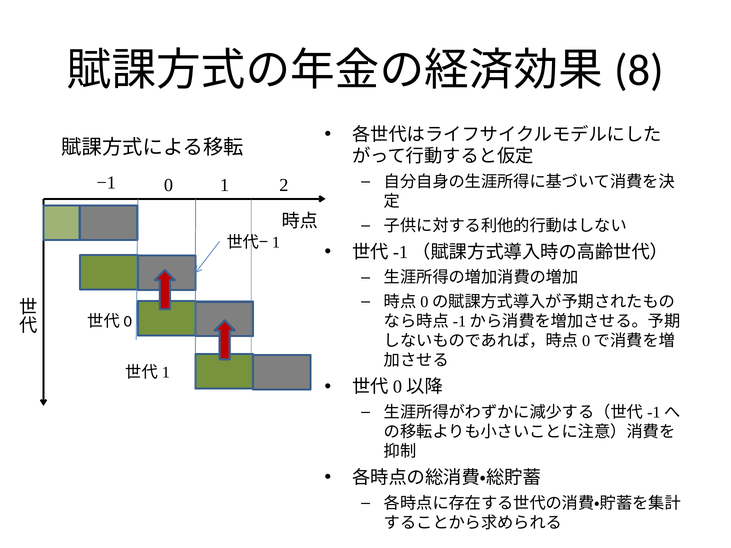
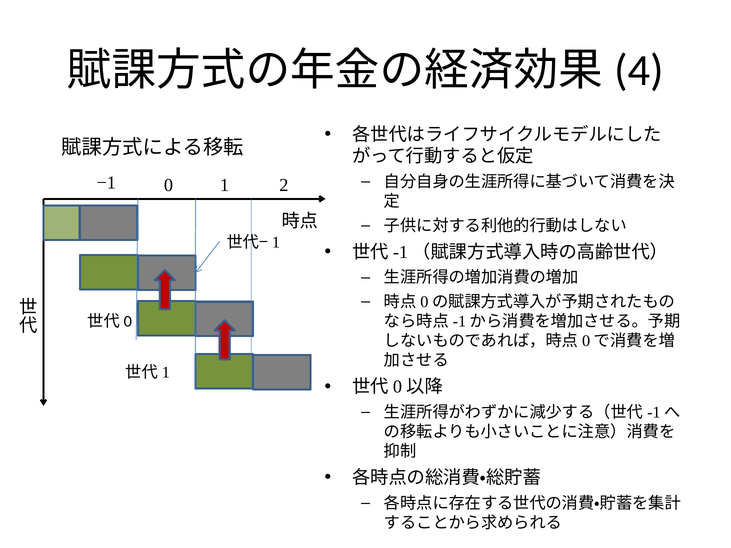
8: 8 -> 4
